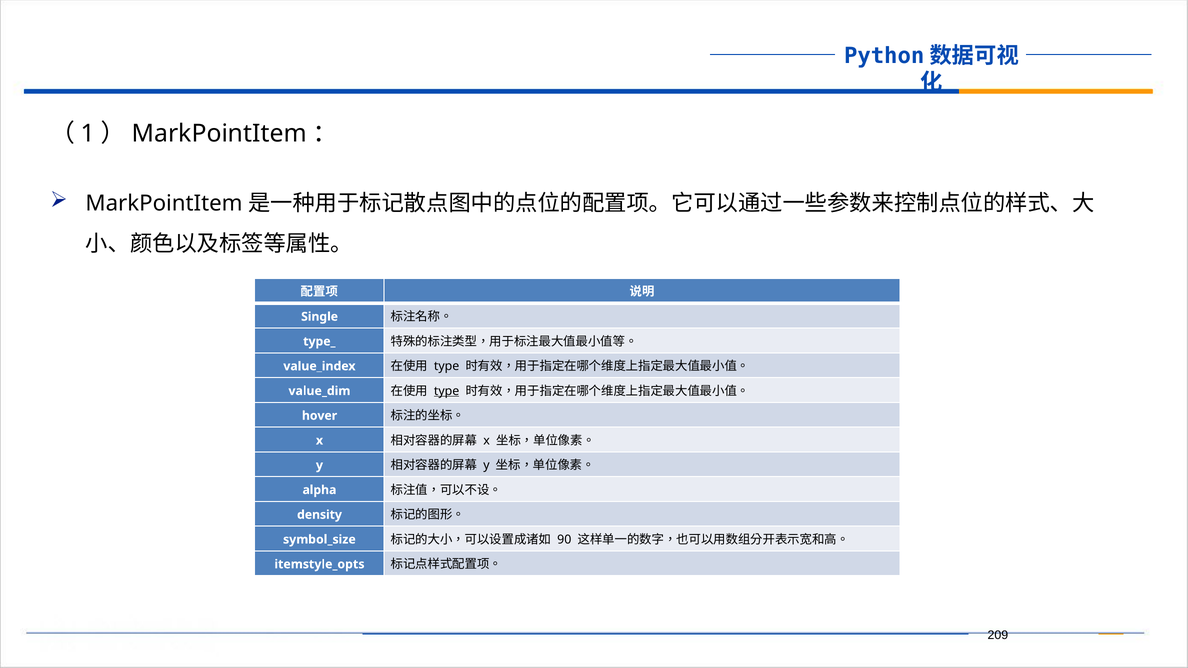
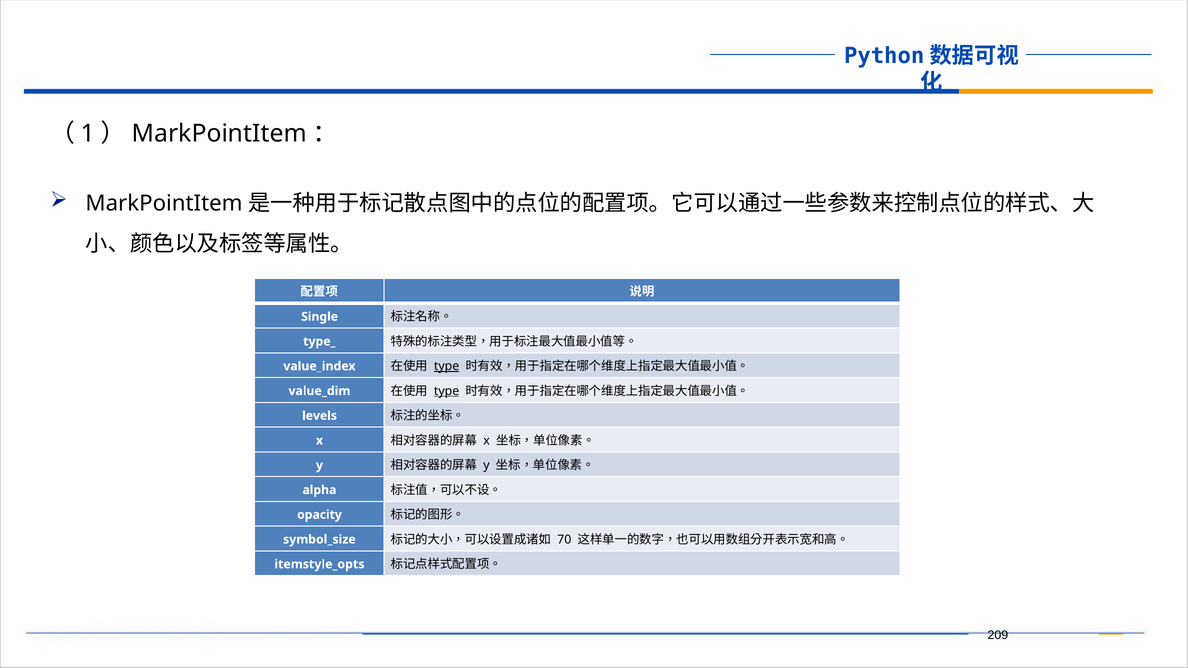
type at (447, 366) underline: none -> present
hover: hover -> levels
density: density -> opacity
90: 90 -> 70
